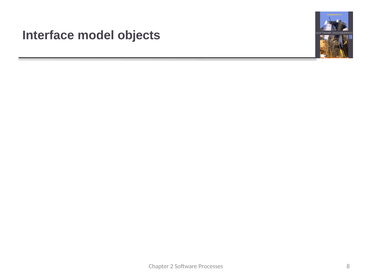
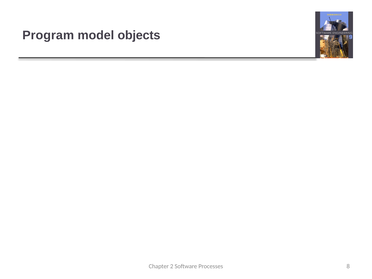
Interface: Interface -> Program
